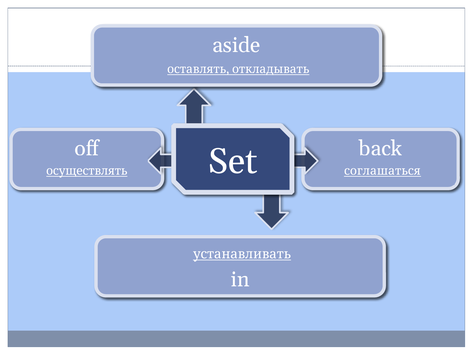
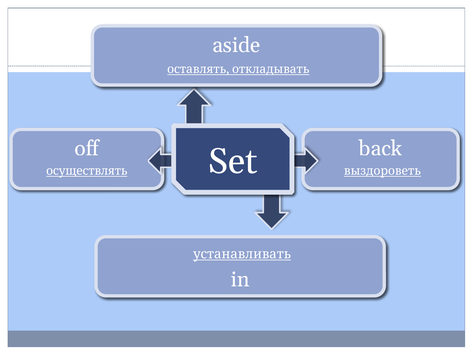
соглашаться: соглашаться -> выздороветь
